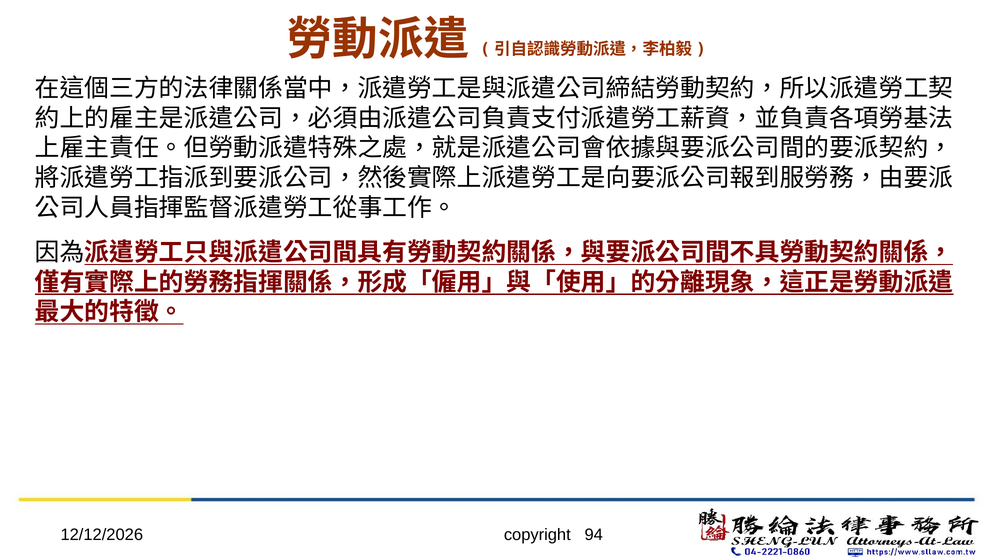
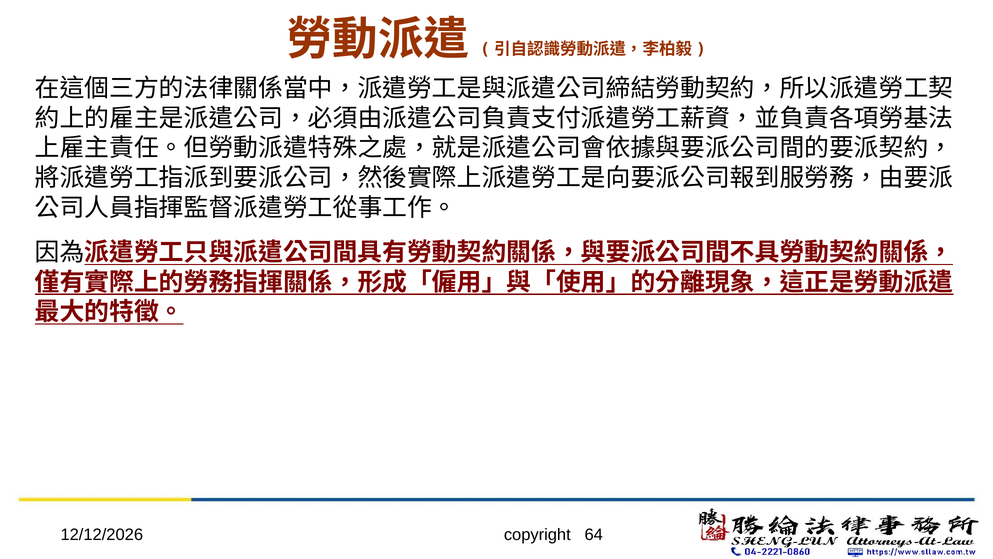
94: 94 -> 64
